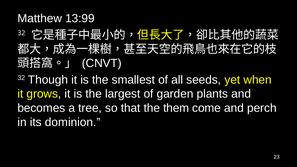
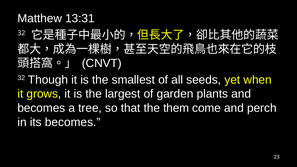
13:99: 13:99 -> 13:31
its dominion: dominion -> becomes
